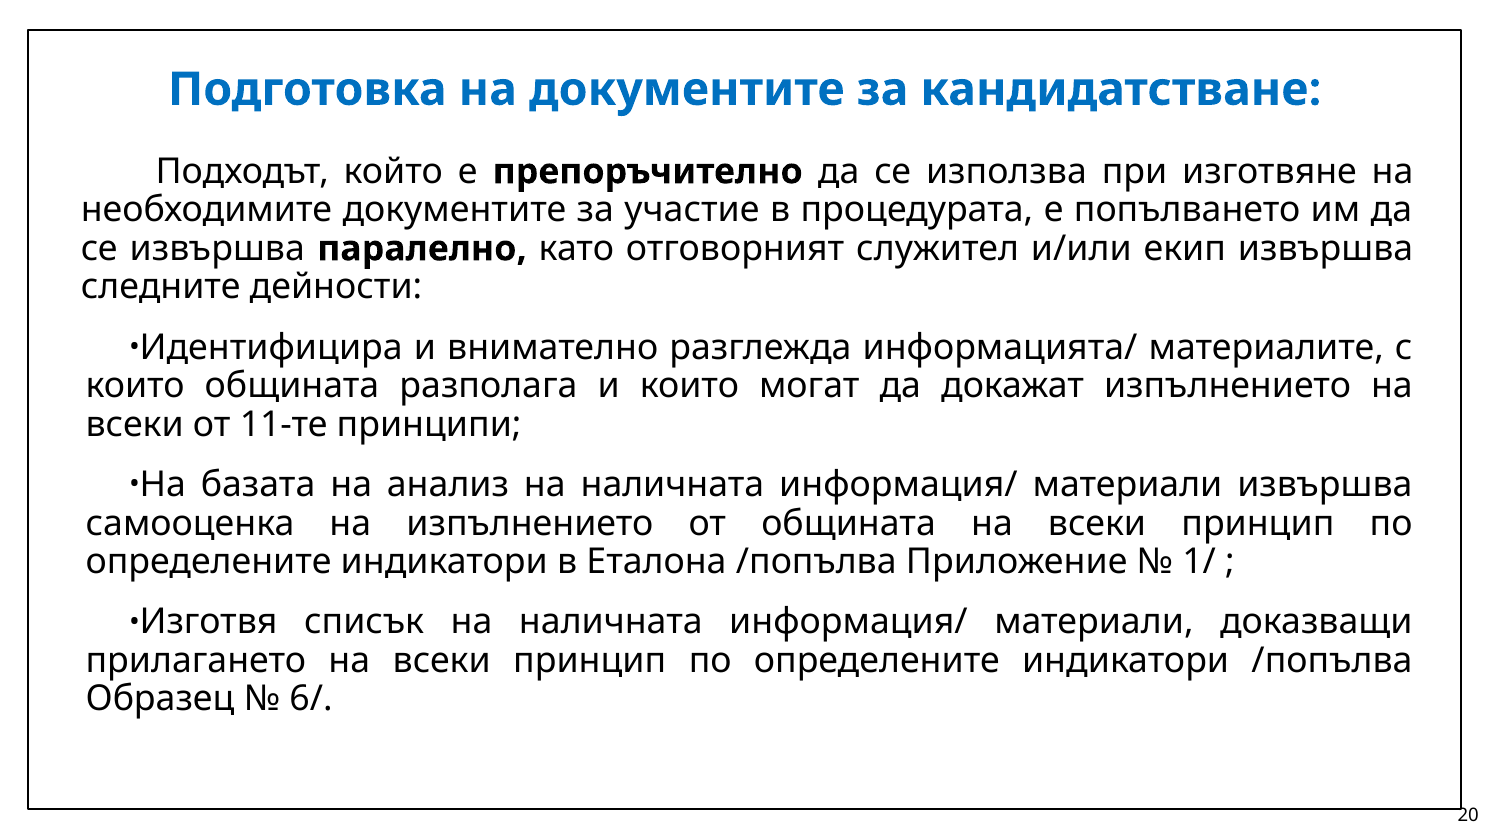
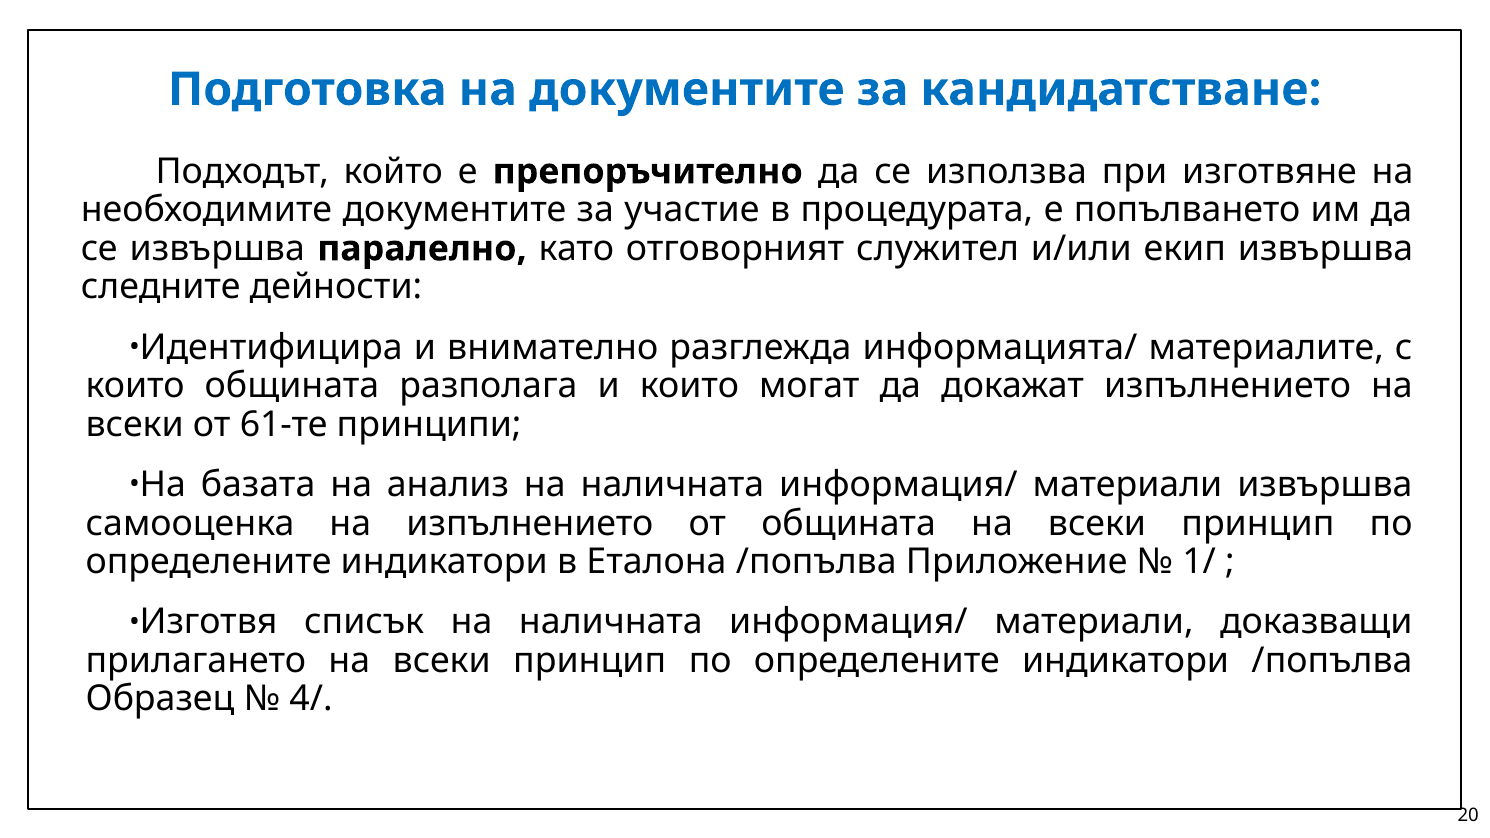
11-те: 11-те -> 61-те
6/: 6/ -> 4/
